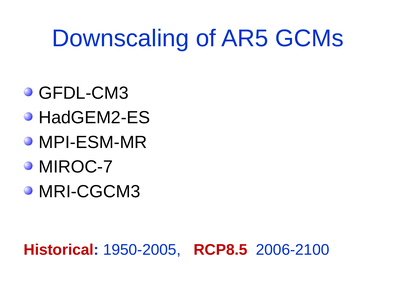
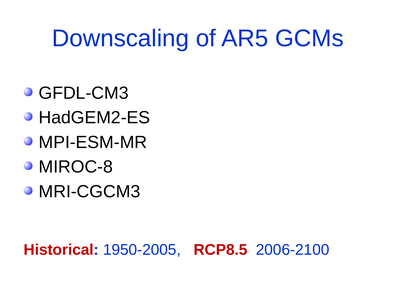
MIROC-7: MIROC-7 -> MIROC-8
